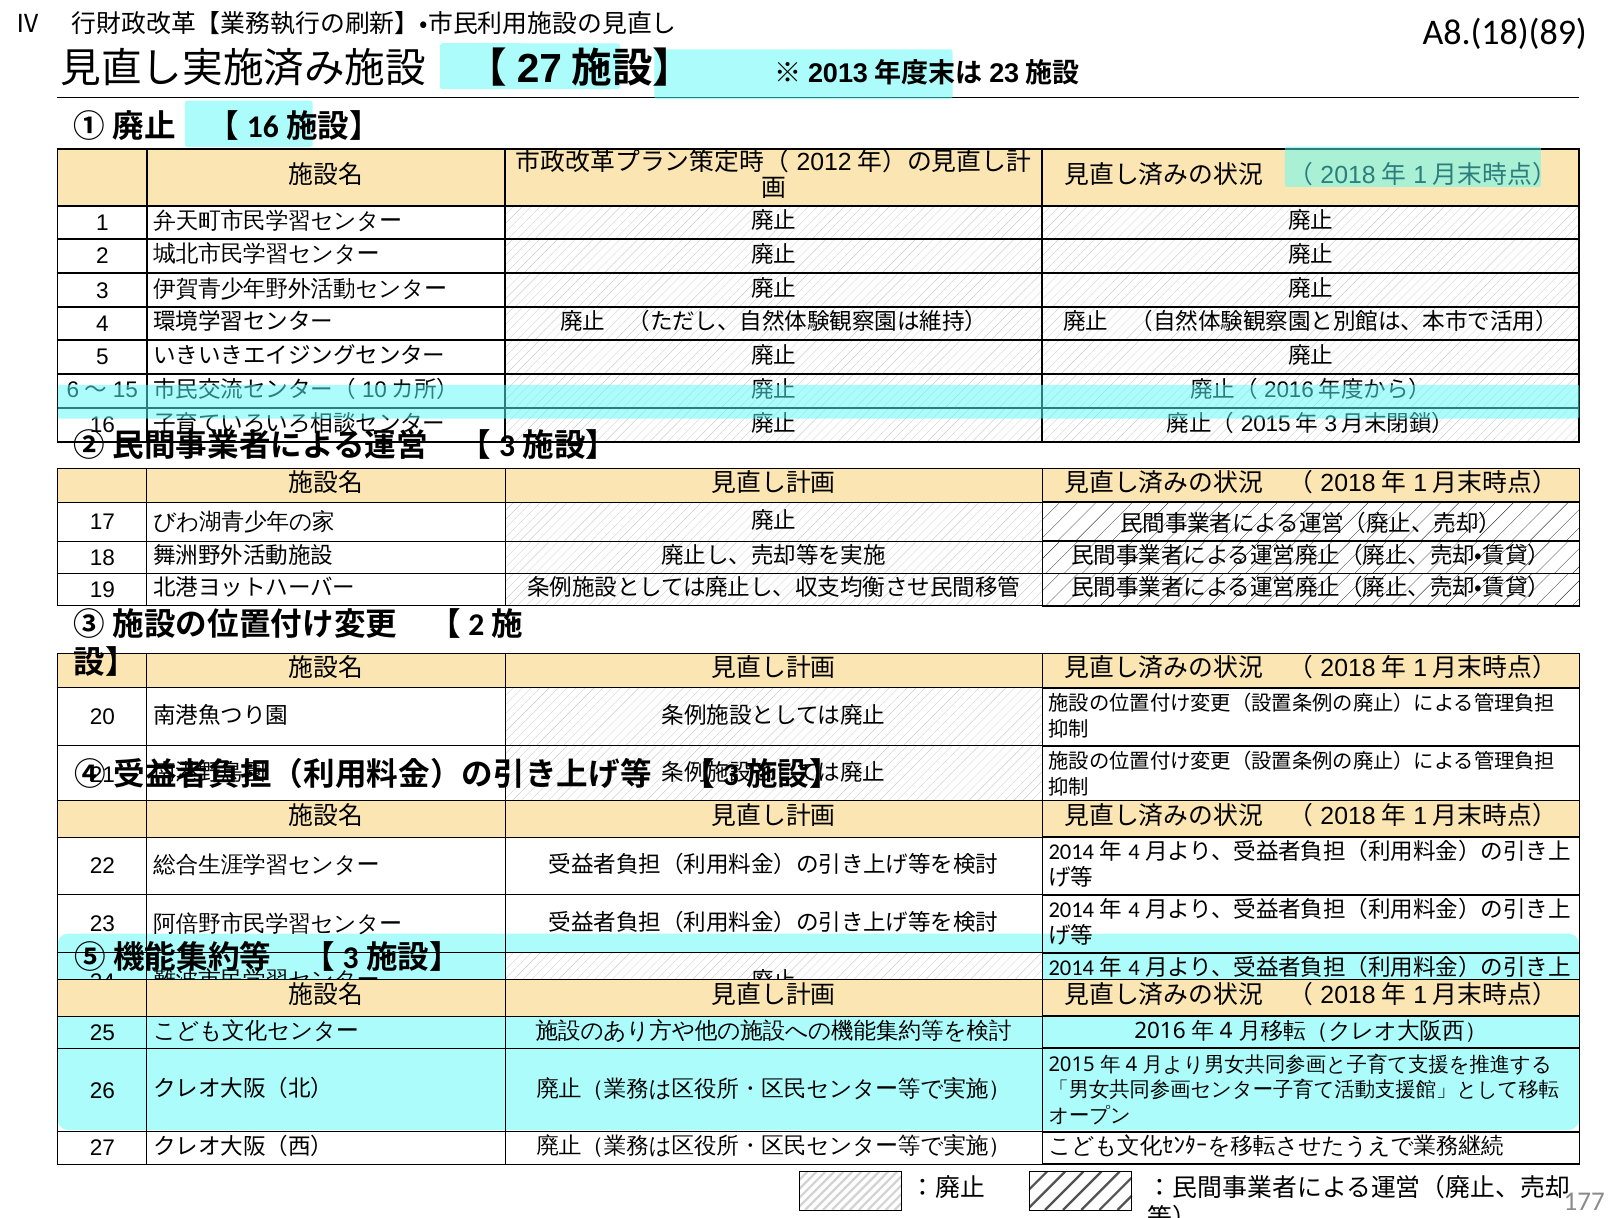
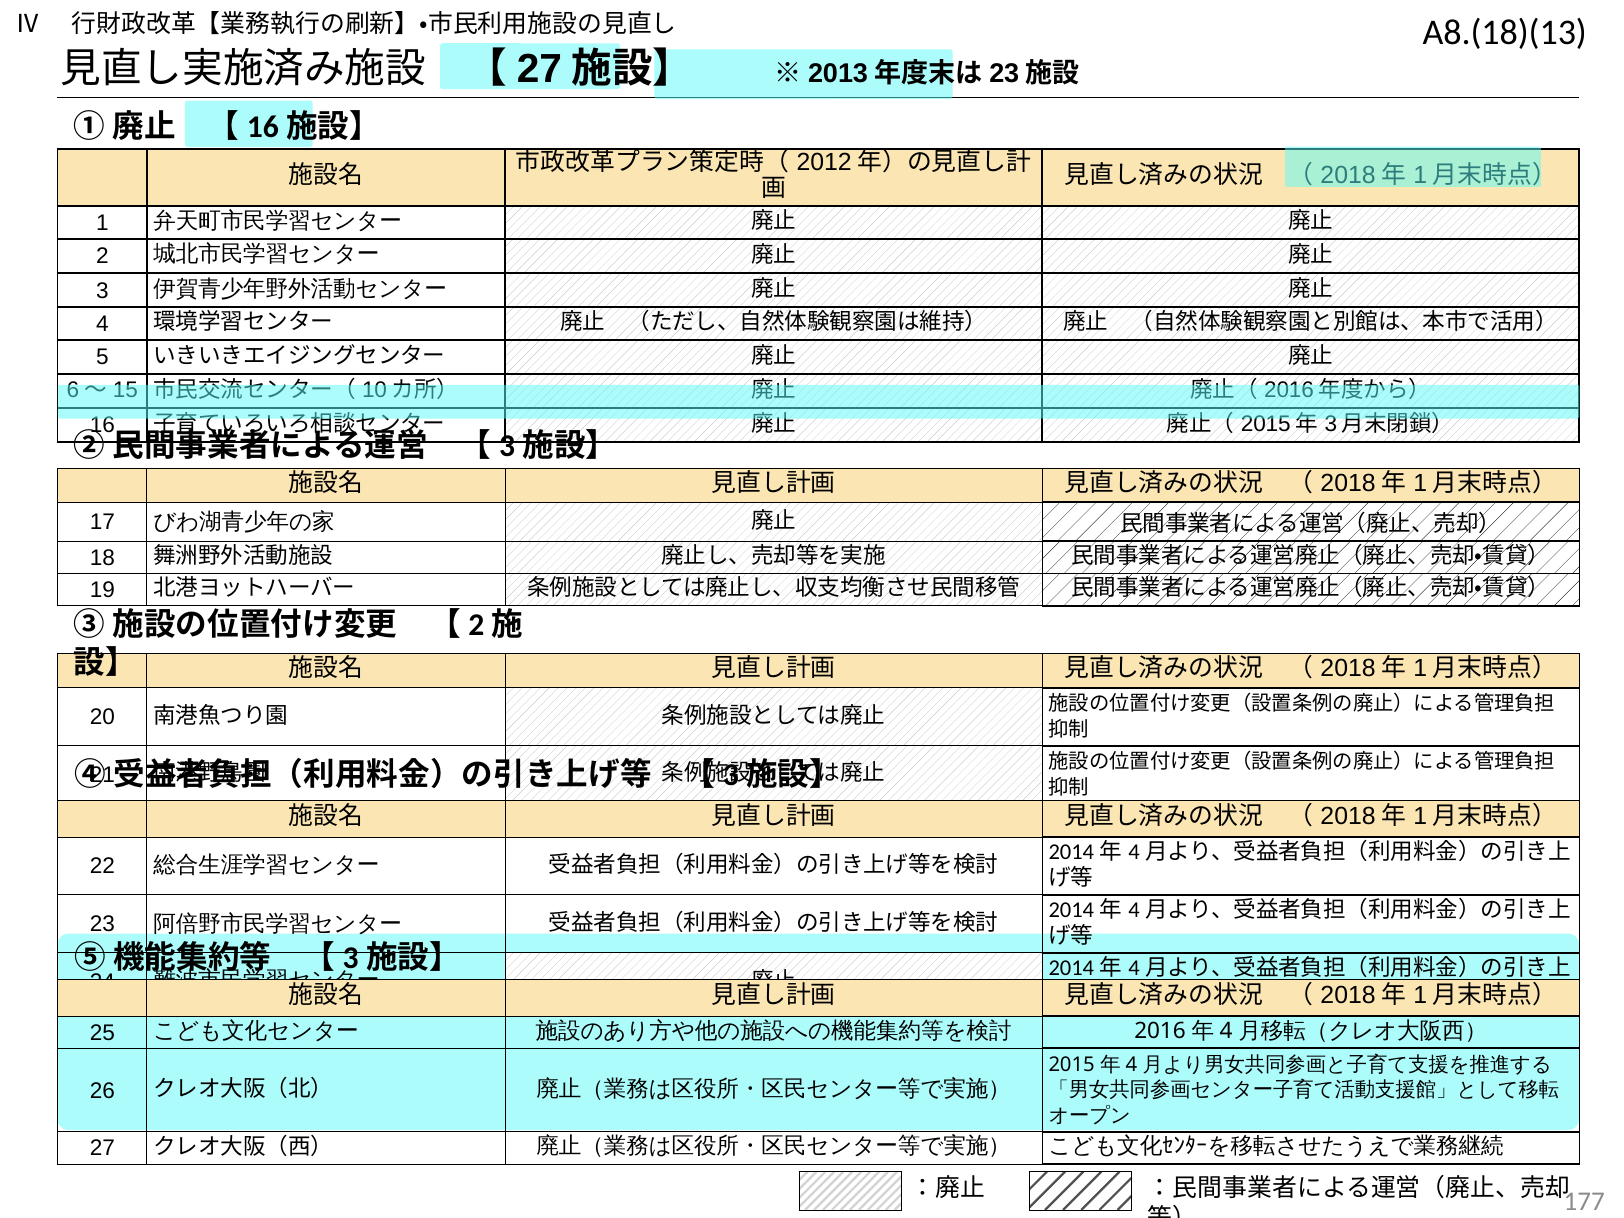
A8.(18)(89: A8.(18)(89 -> A8.(18)(13
